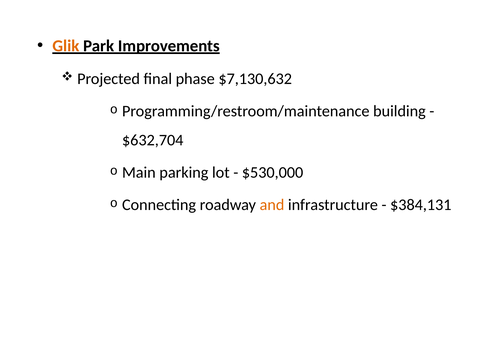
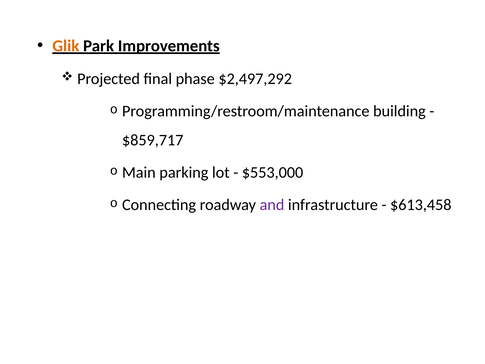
$7,130,632: $7,130,632 -> $2,497,292
$632,704: $632,704 -> $859,717
$530,000: $530,000 -> $553,000
and colour: orange -> purple
$384,131: $384,131 -> $613,458
